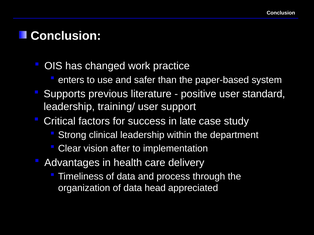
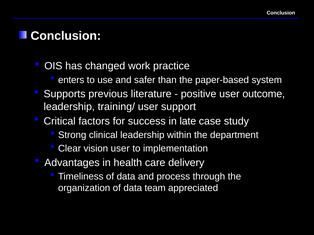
standard: standard -> outcome
vision after: after -> user
head: head -> team
